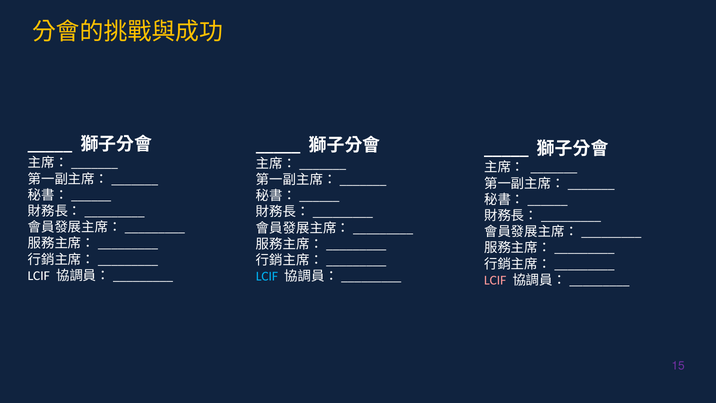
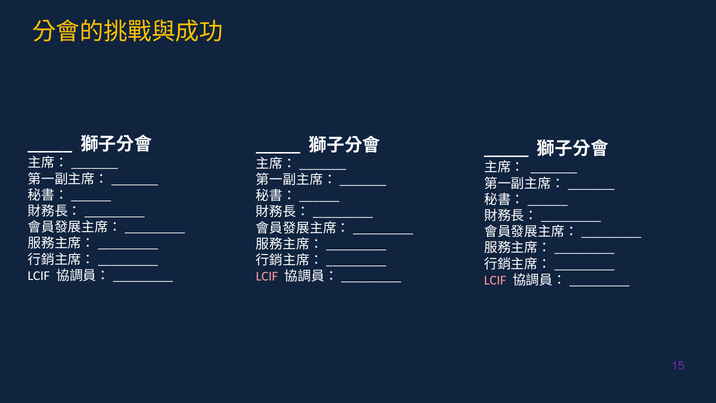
LCIF at (267, 276) colour: light blue -> pink
